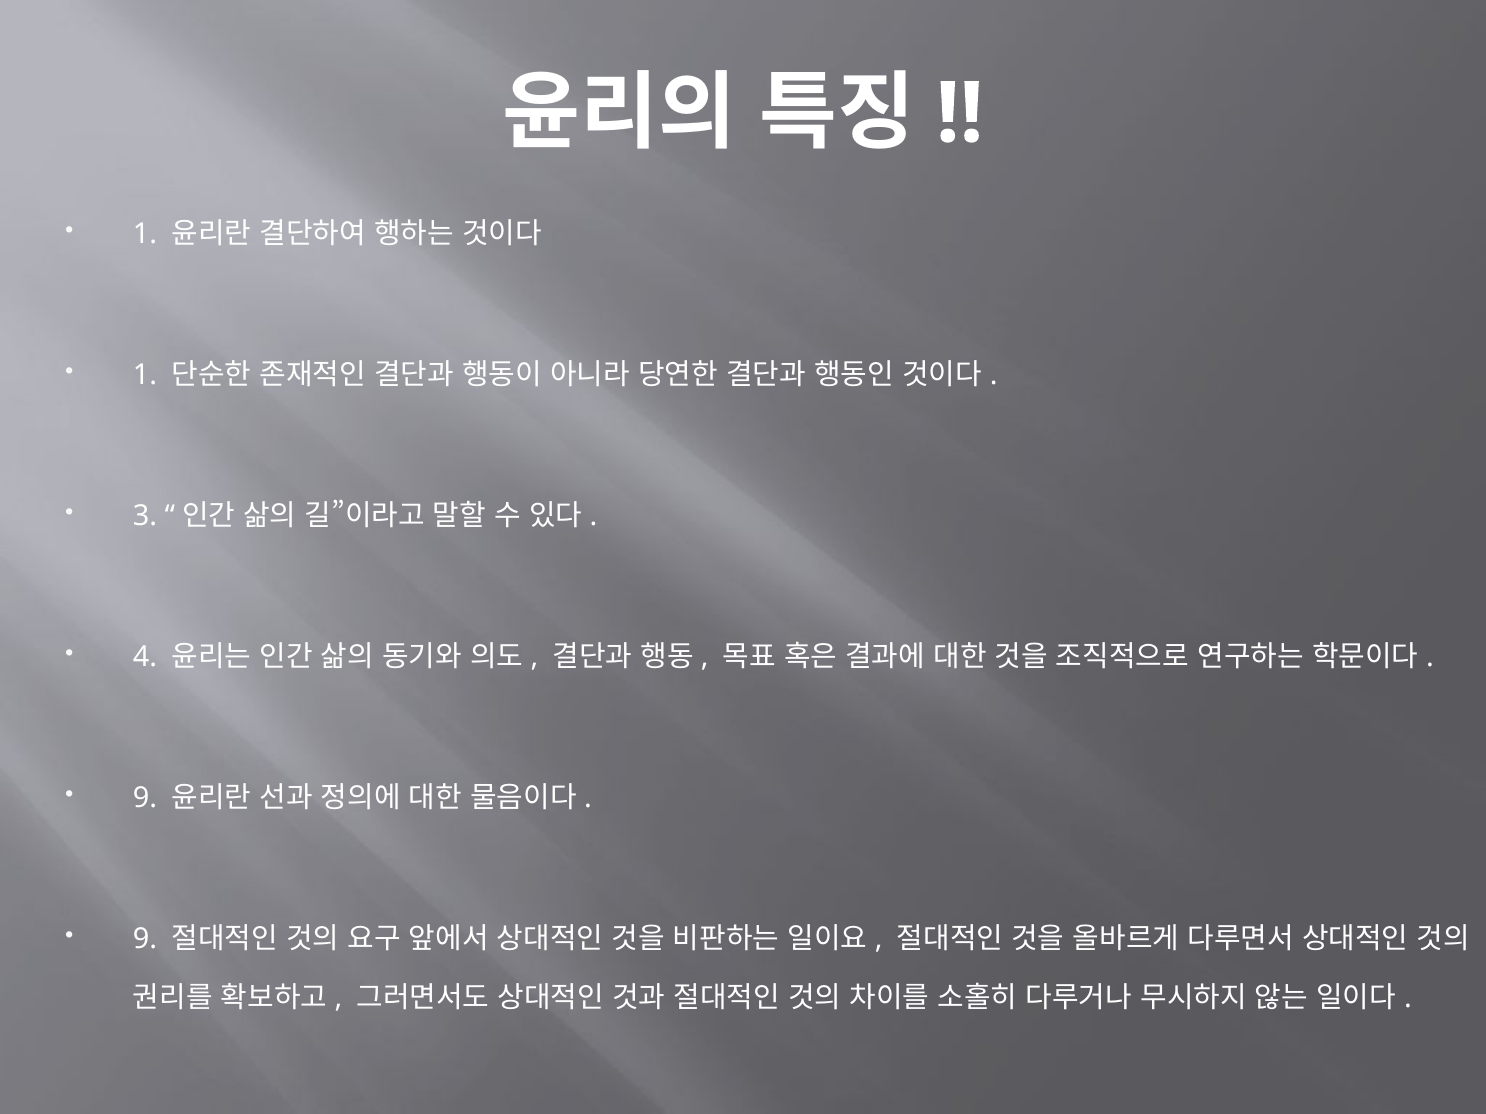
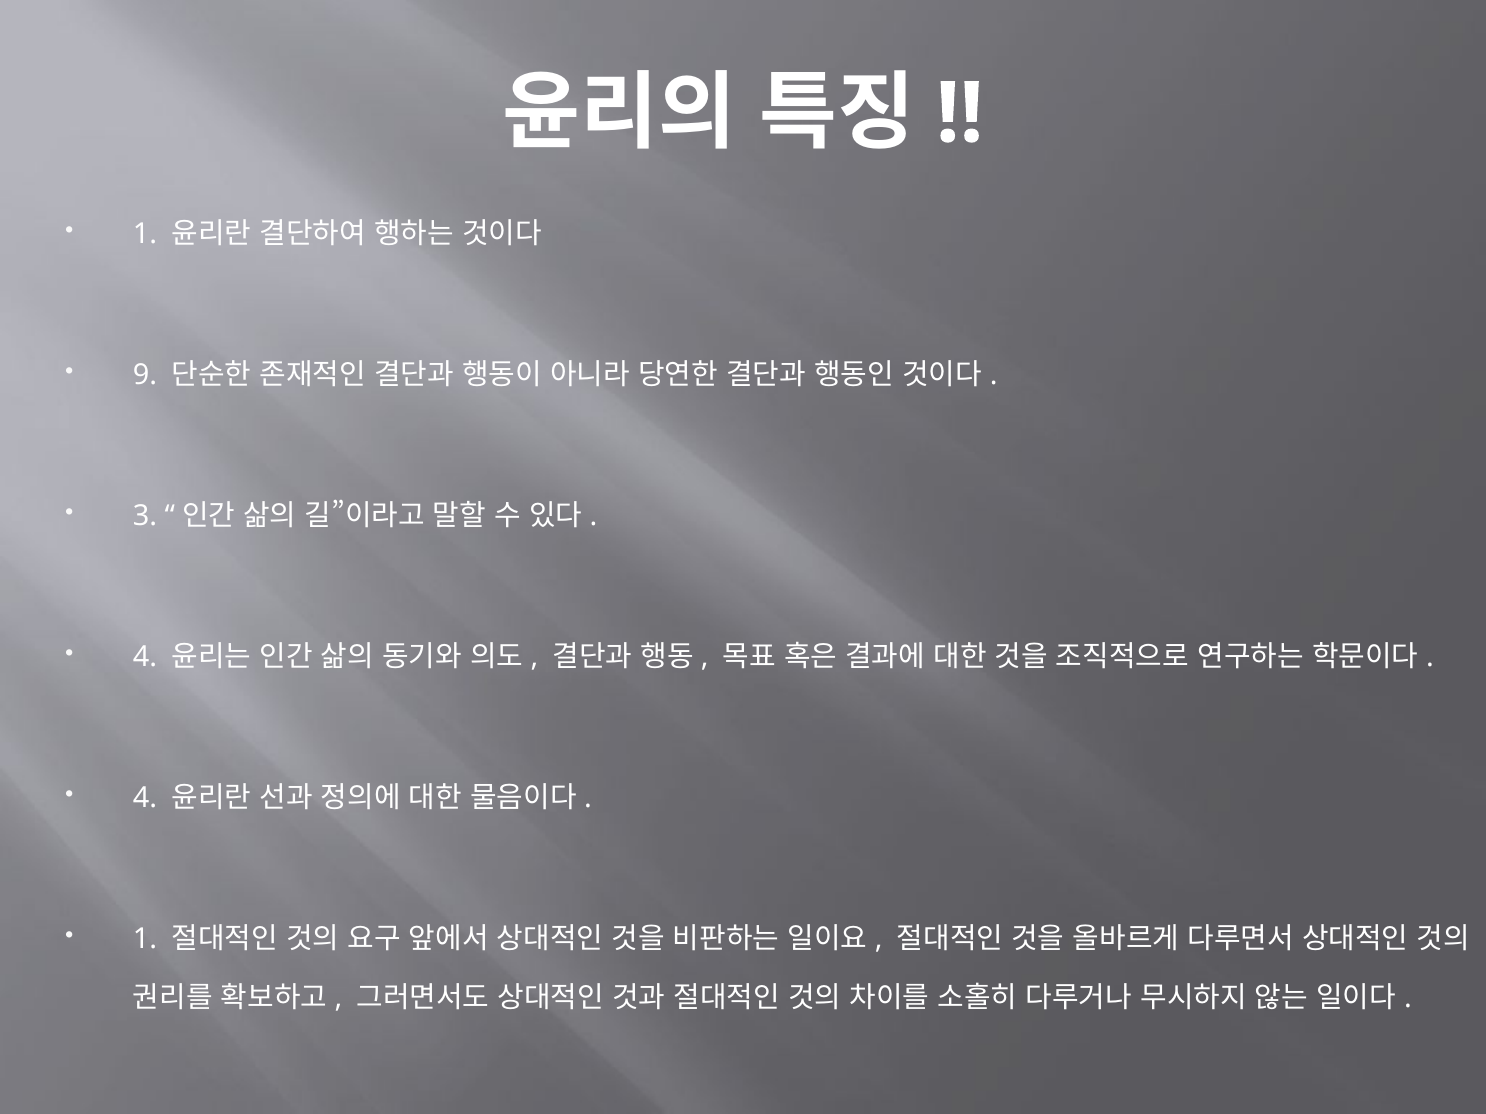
1 at (145, 375): 1 -> 9
9 at (145, 798): 9 -> 4
9 at (145, 939): 9 -> 1
